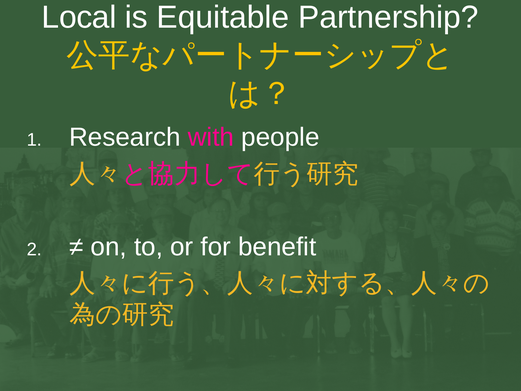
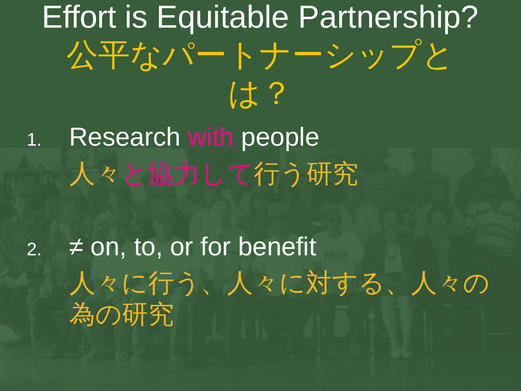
Local: Local -> Effort
